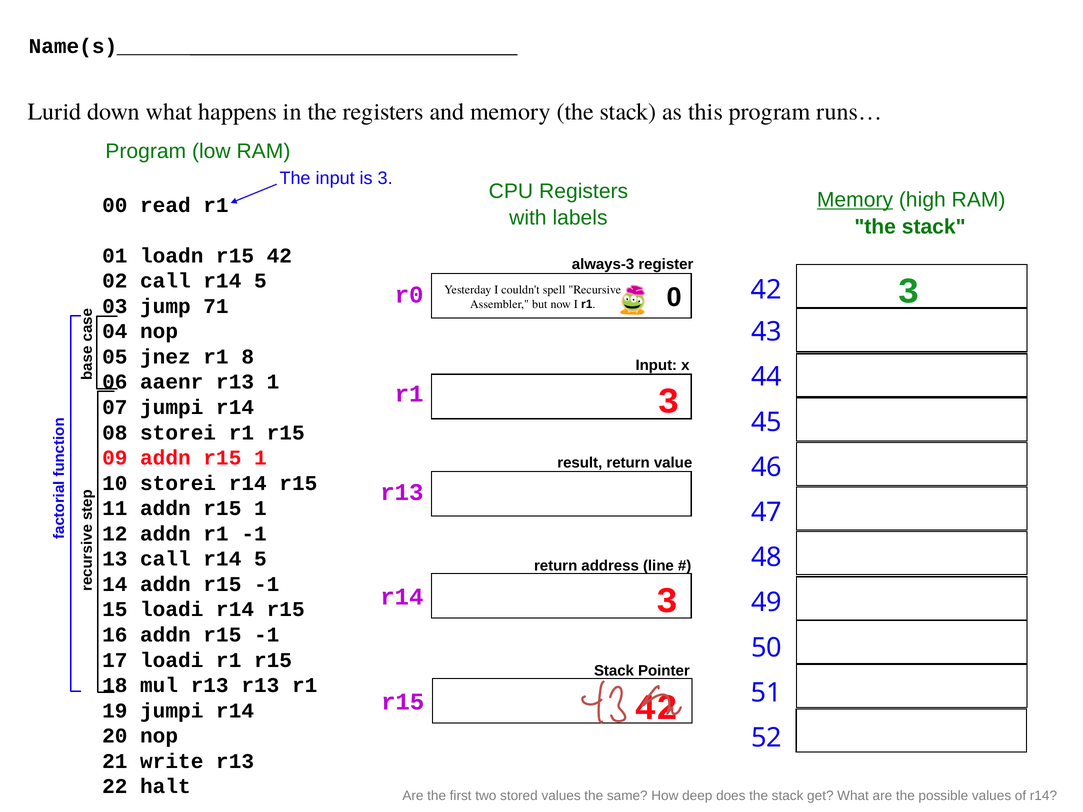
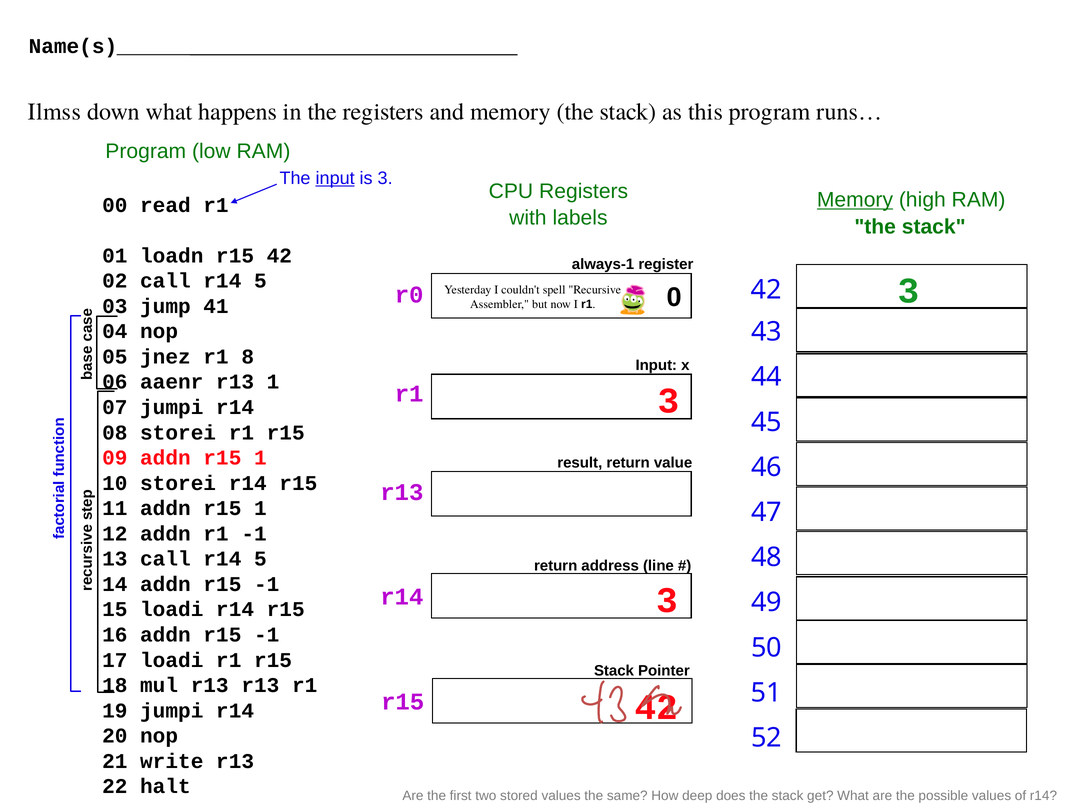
Lurid: Lurid -> Ilmss
input at (335, 178) underline: none -> present
always-3: always-3 -> always-1
71: 71 -> 41
